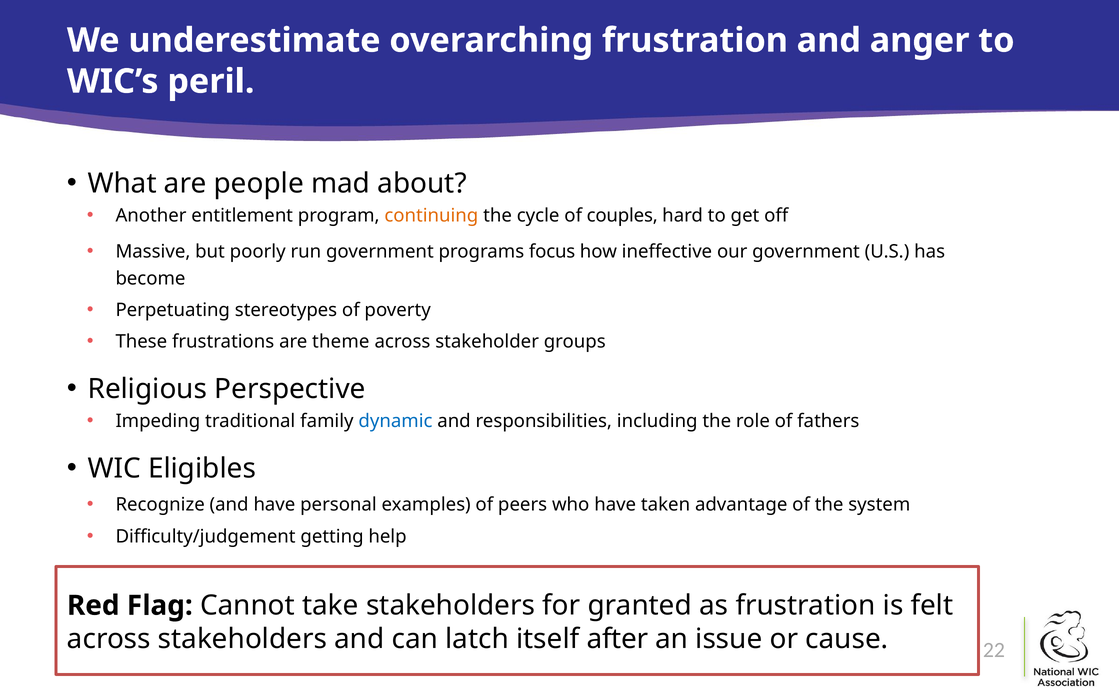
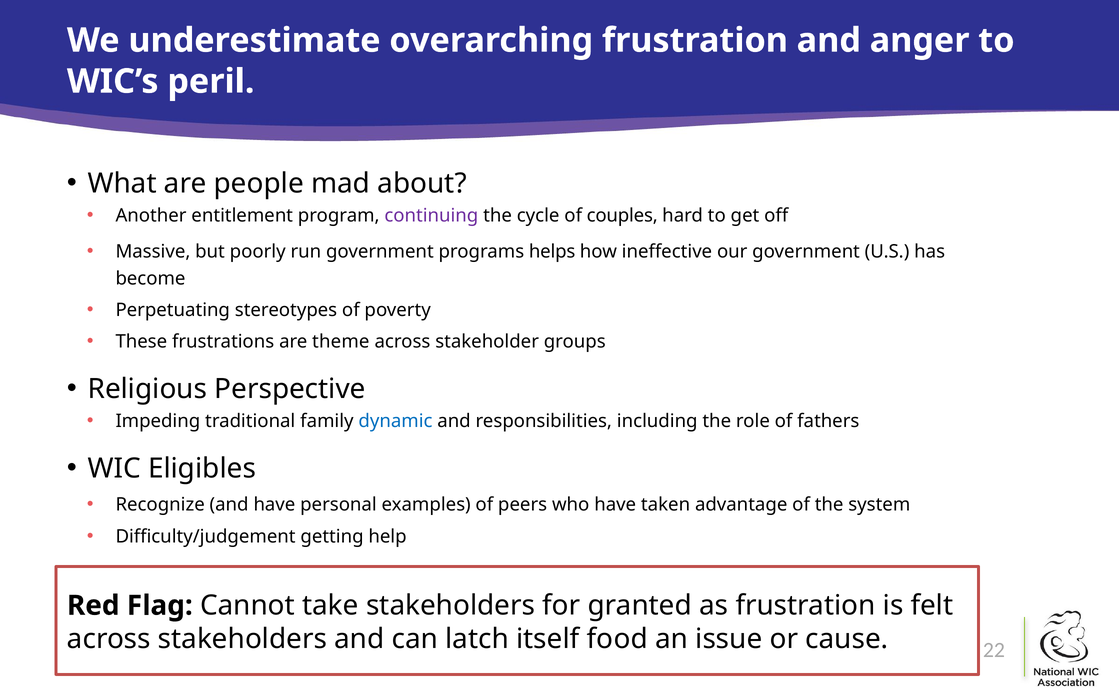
continuing colour: orange -> purple
focus: focus -> helps
after: after -> food
